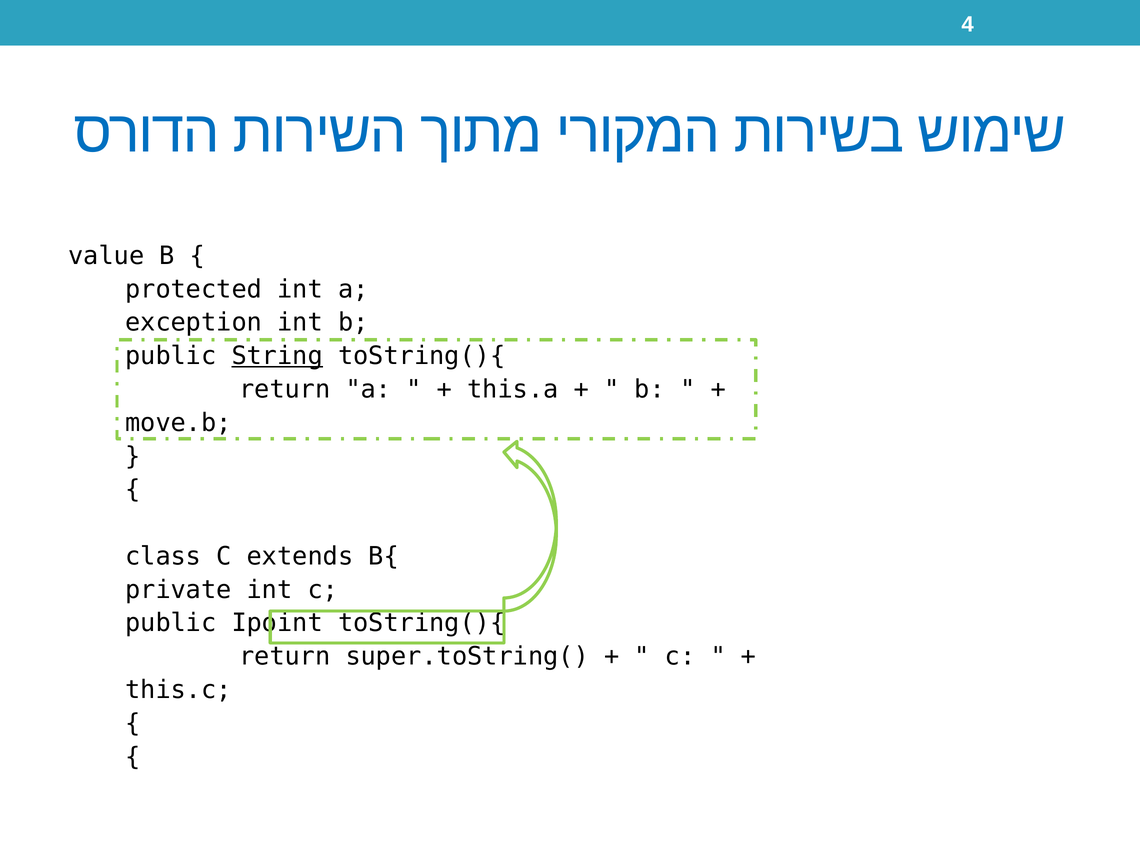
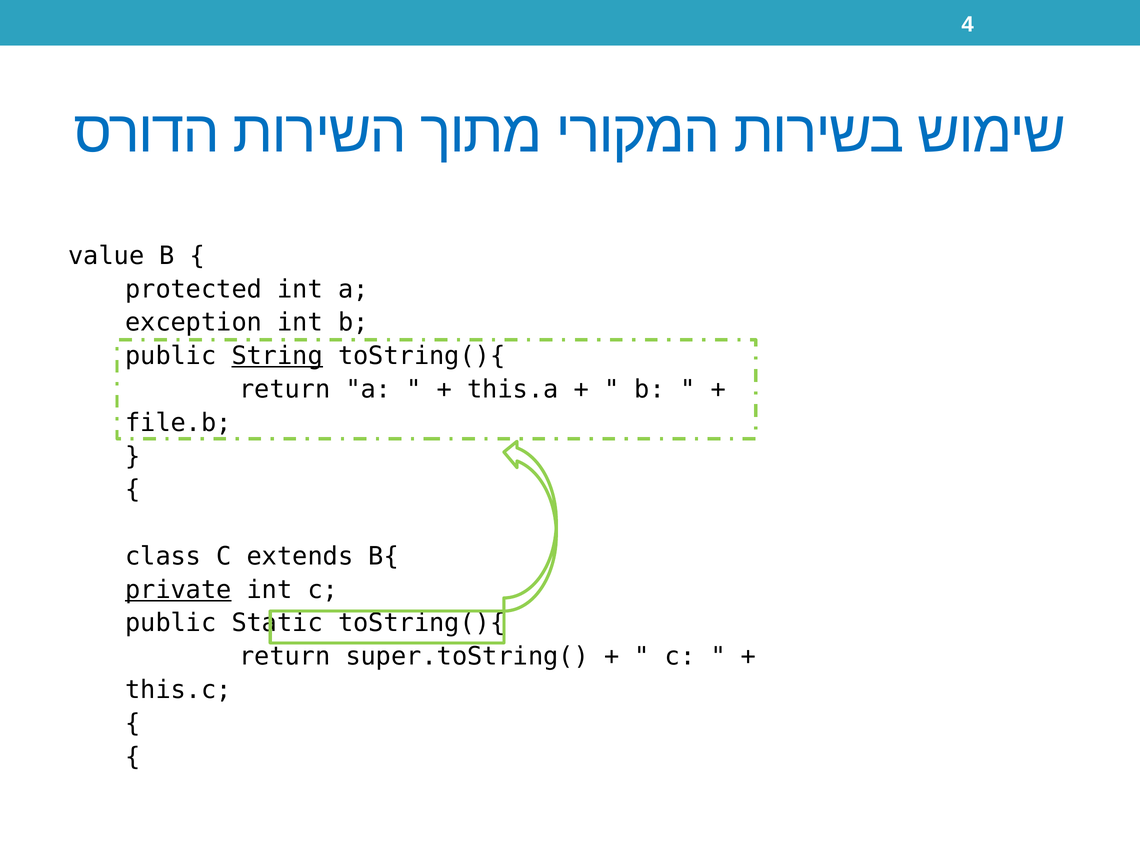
move.b: move.b -> file.b
private underline: none -> present
Ipoint: Ipoint -> Static
